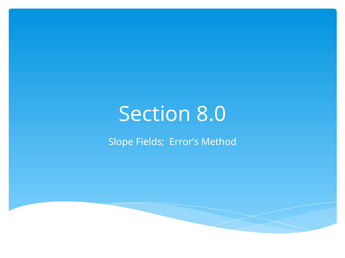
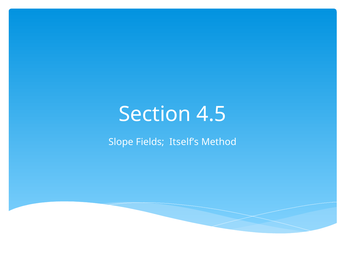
8.0: 8.0 -> 4.5
Error’s: Error’s -> Itself’s
